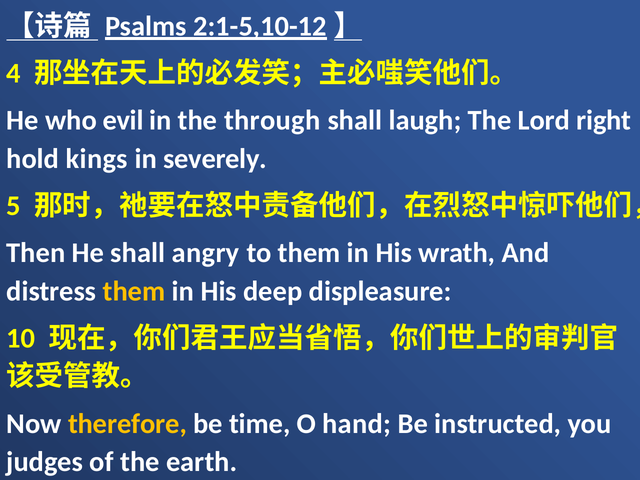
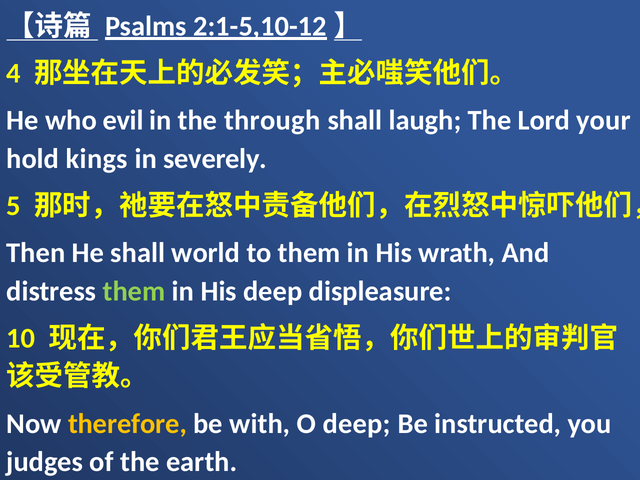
right: right -> your
angry: angry -> world
them at (134, 291) colour: yellow -> light green
time: time -> with
O hand: hand -> deep
